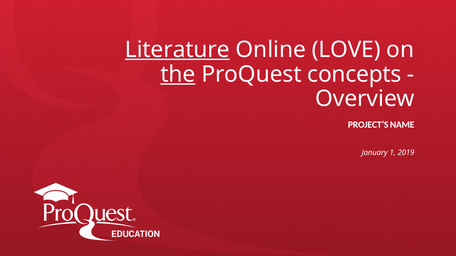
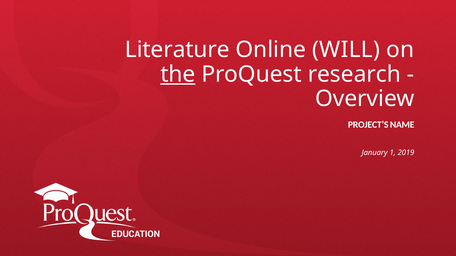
Literature underline: present -> none
LOVE: LOVE -> WILL
concepts: concepts -> research
